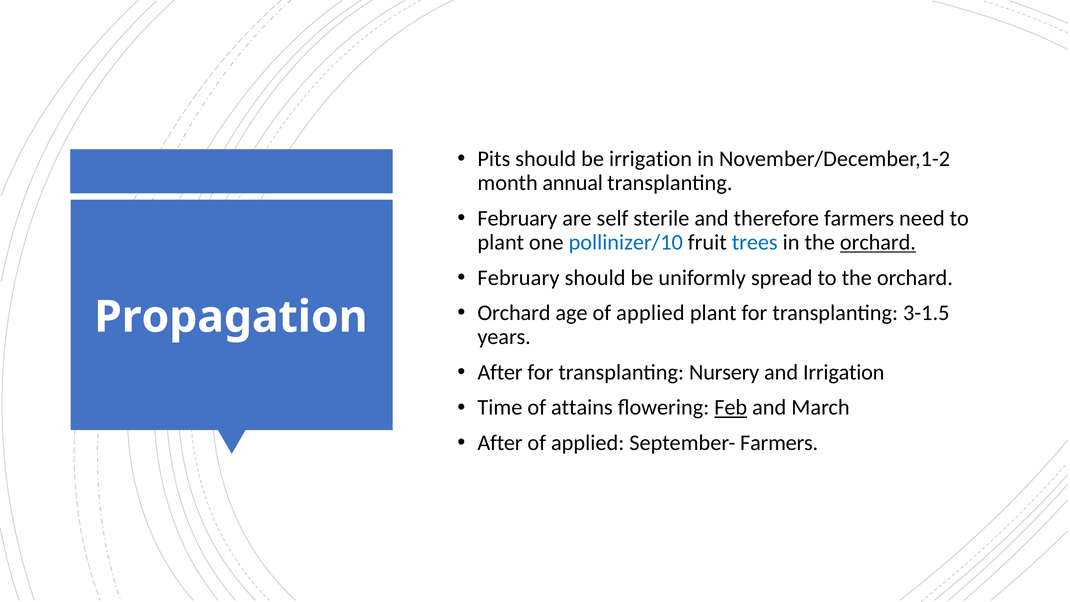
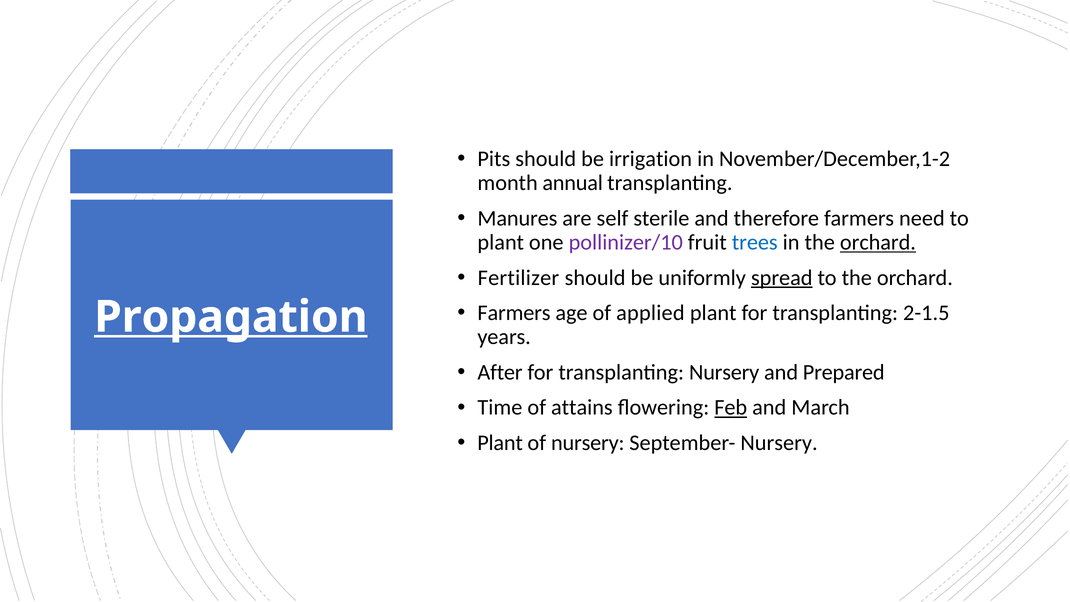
February at (517, 218): February -> Manures
pollinizer/10 colour: blue -> purple
February at (519, 278): February -> Fertilizer
spread underline: none -> present
Orchard at (514, 313): Orchard -> Farmers
3-1.5: 3-1.5 -> 2-1.5
Propagation underline: none -> present
and Irrigation: Irrigation -> Prepared
After at (500, 443): After -> Plant
applied at (588, 443): applied -> nursery
September- Farmers: Farmers -> Nursery
